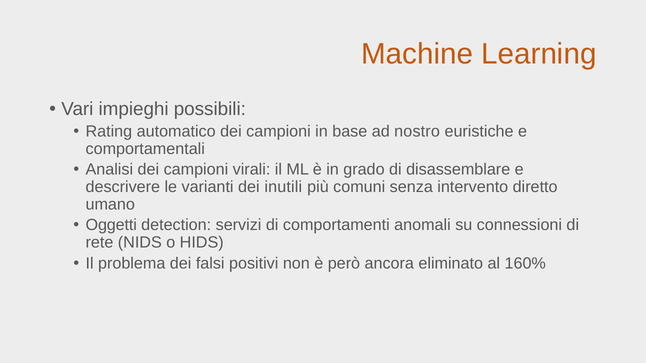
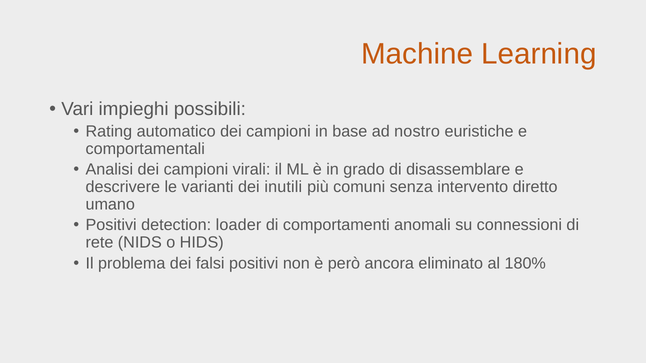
Oggetti at (111, 225): Oggetti -> Positivi
servizi: servizi -> loader
160%: 160% -> 180%
